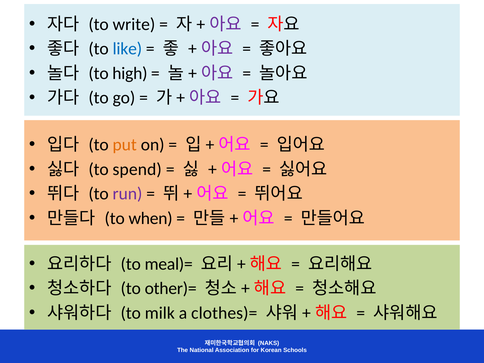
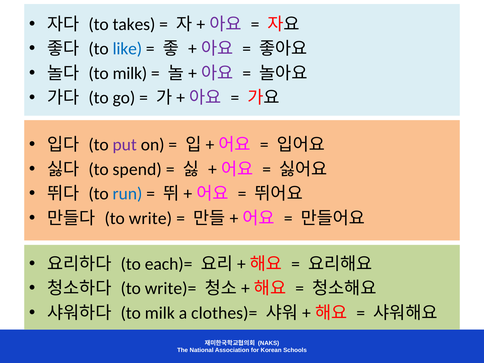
write: write -> takes
high at (130, 73): high -> milk
put colour: orange -> purple
run colour: purple -> blue
when: when -> write
meal)=: meal)= -> each)=
other)=: other)= -> write)=
